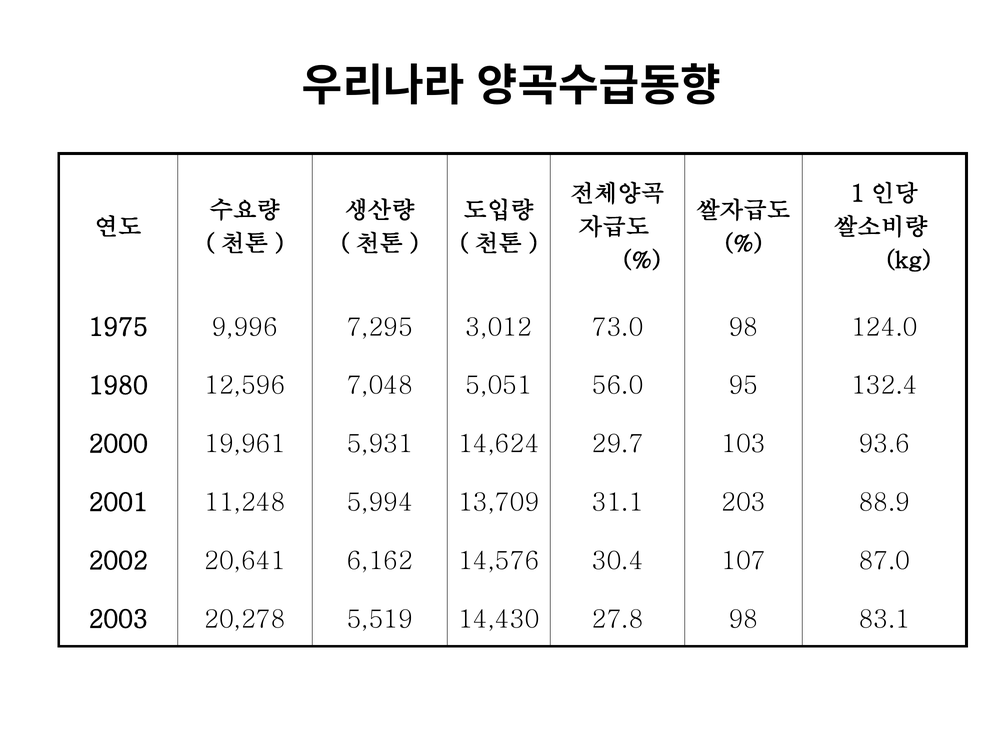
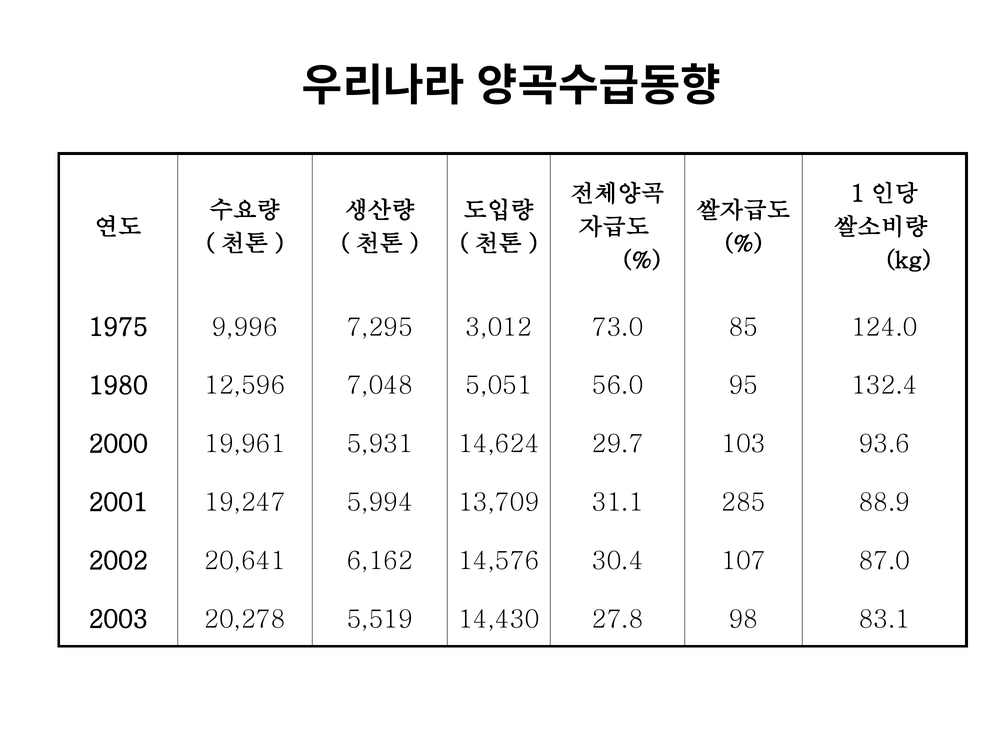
73.0 98: 98 -> 85
11,248: 11,248 -> 19,247
203: 203 -> 285
